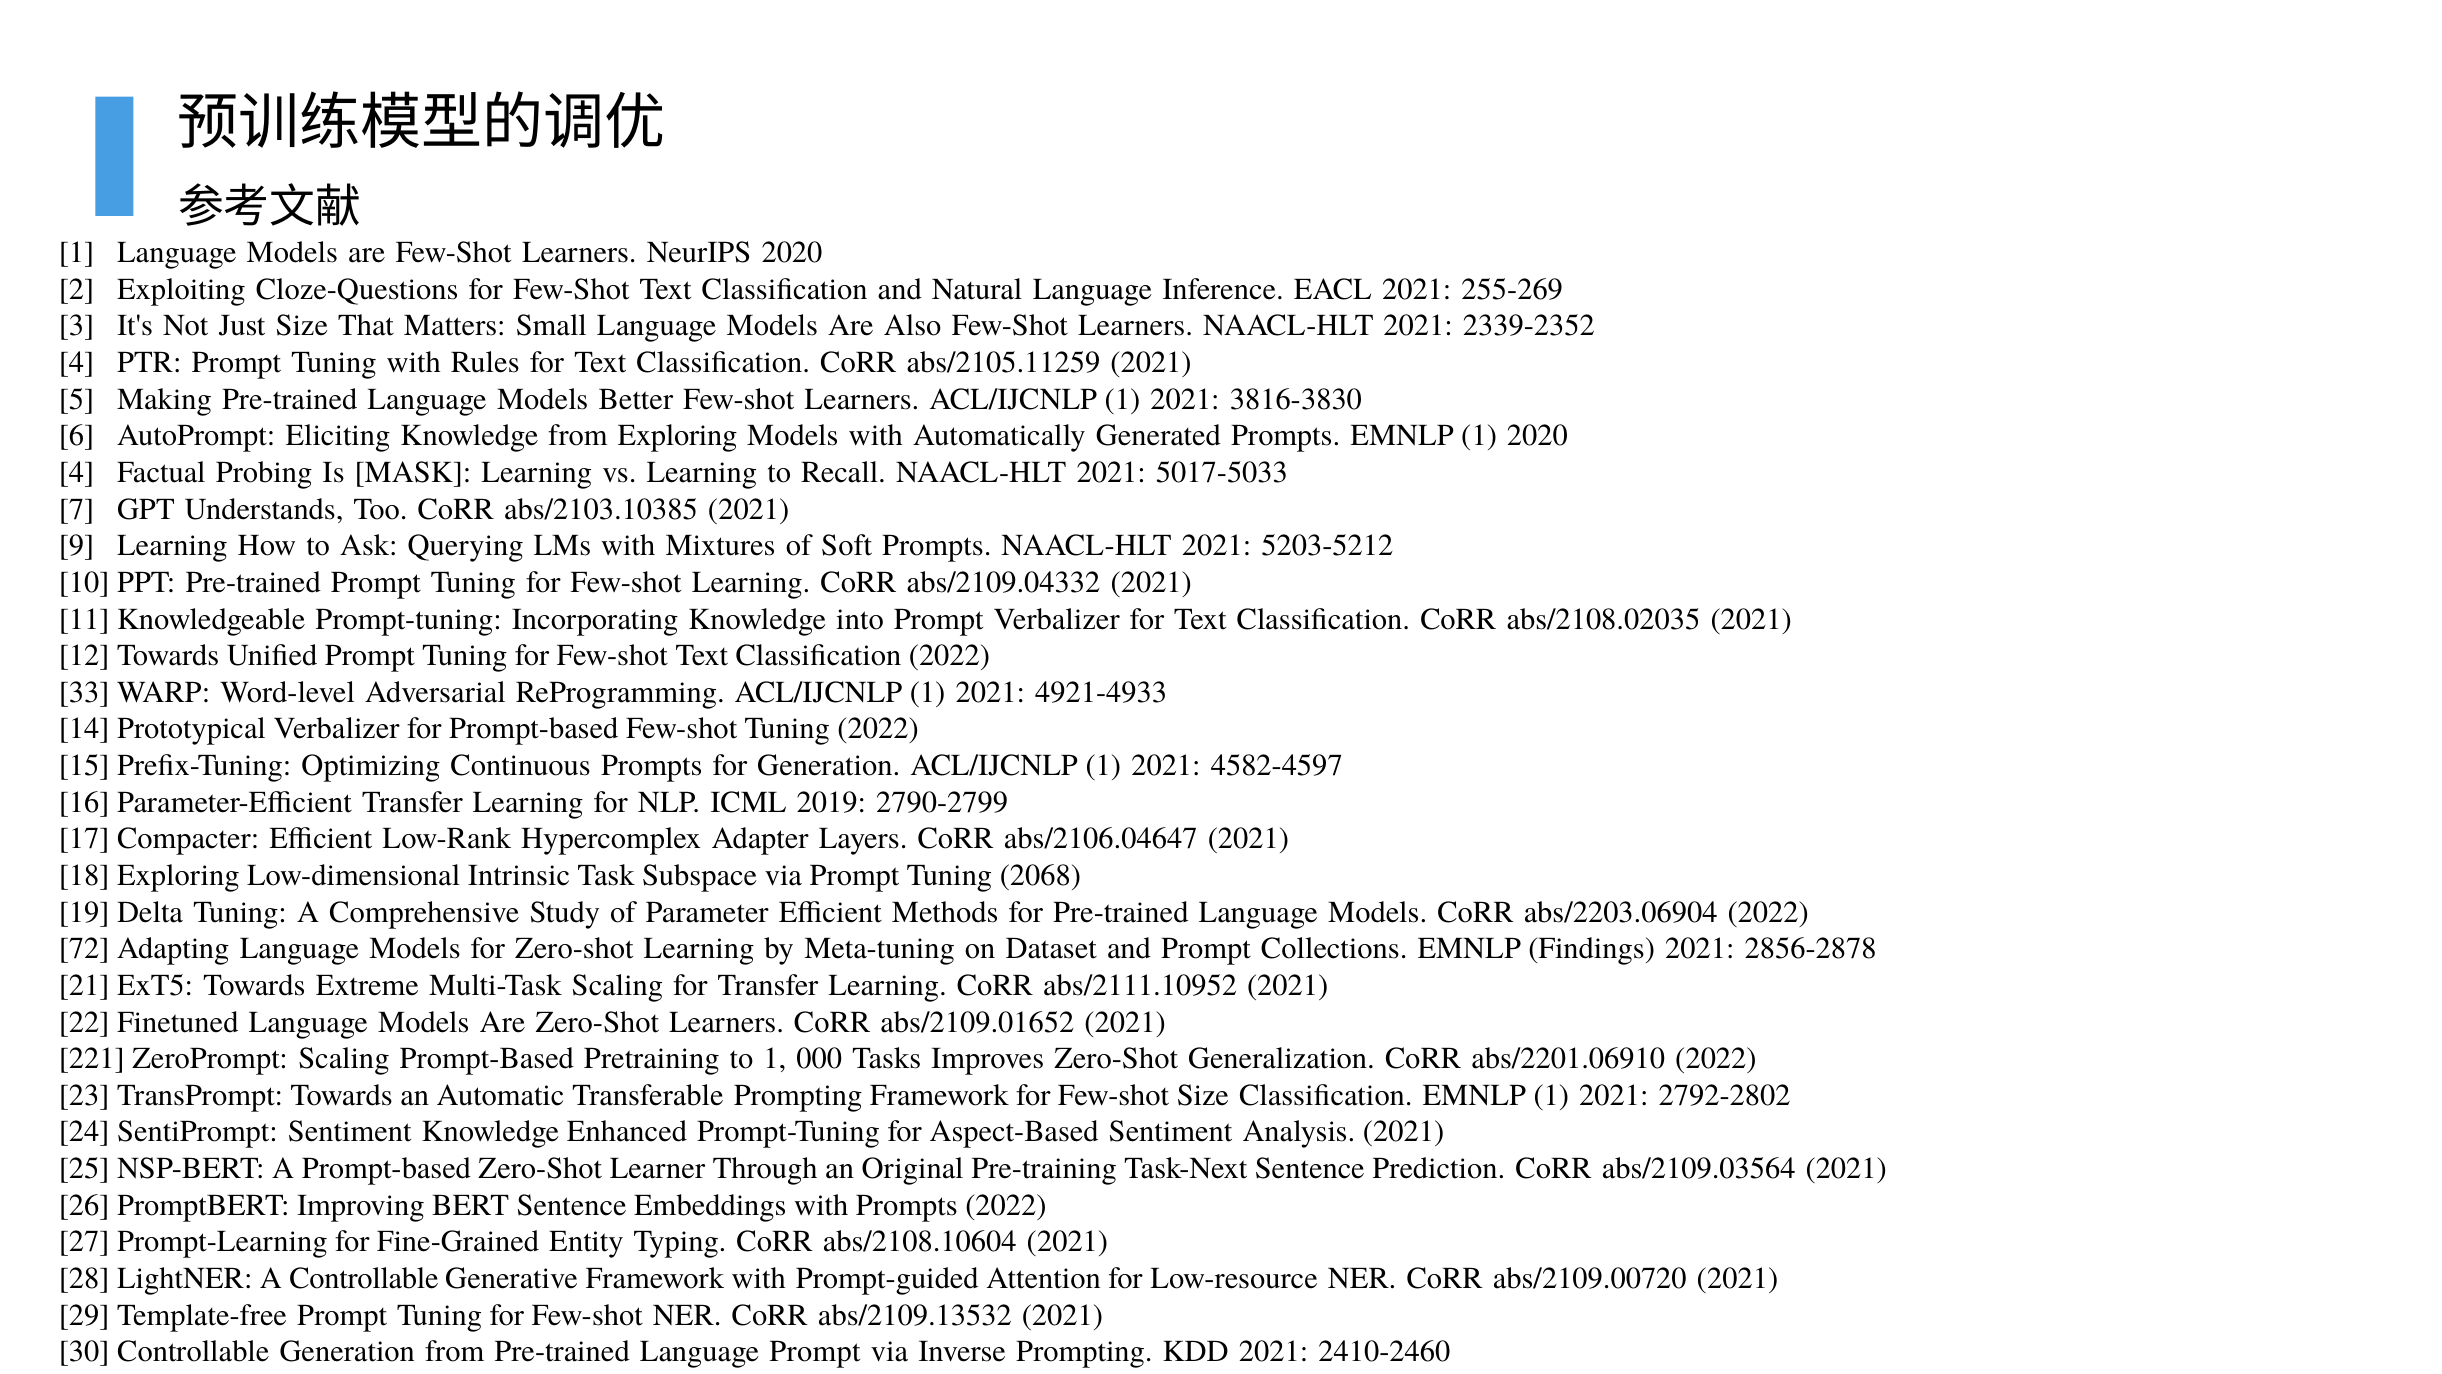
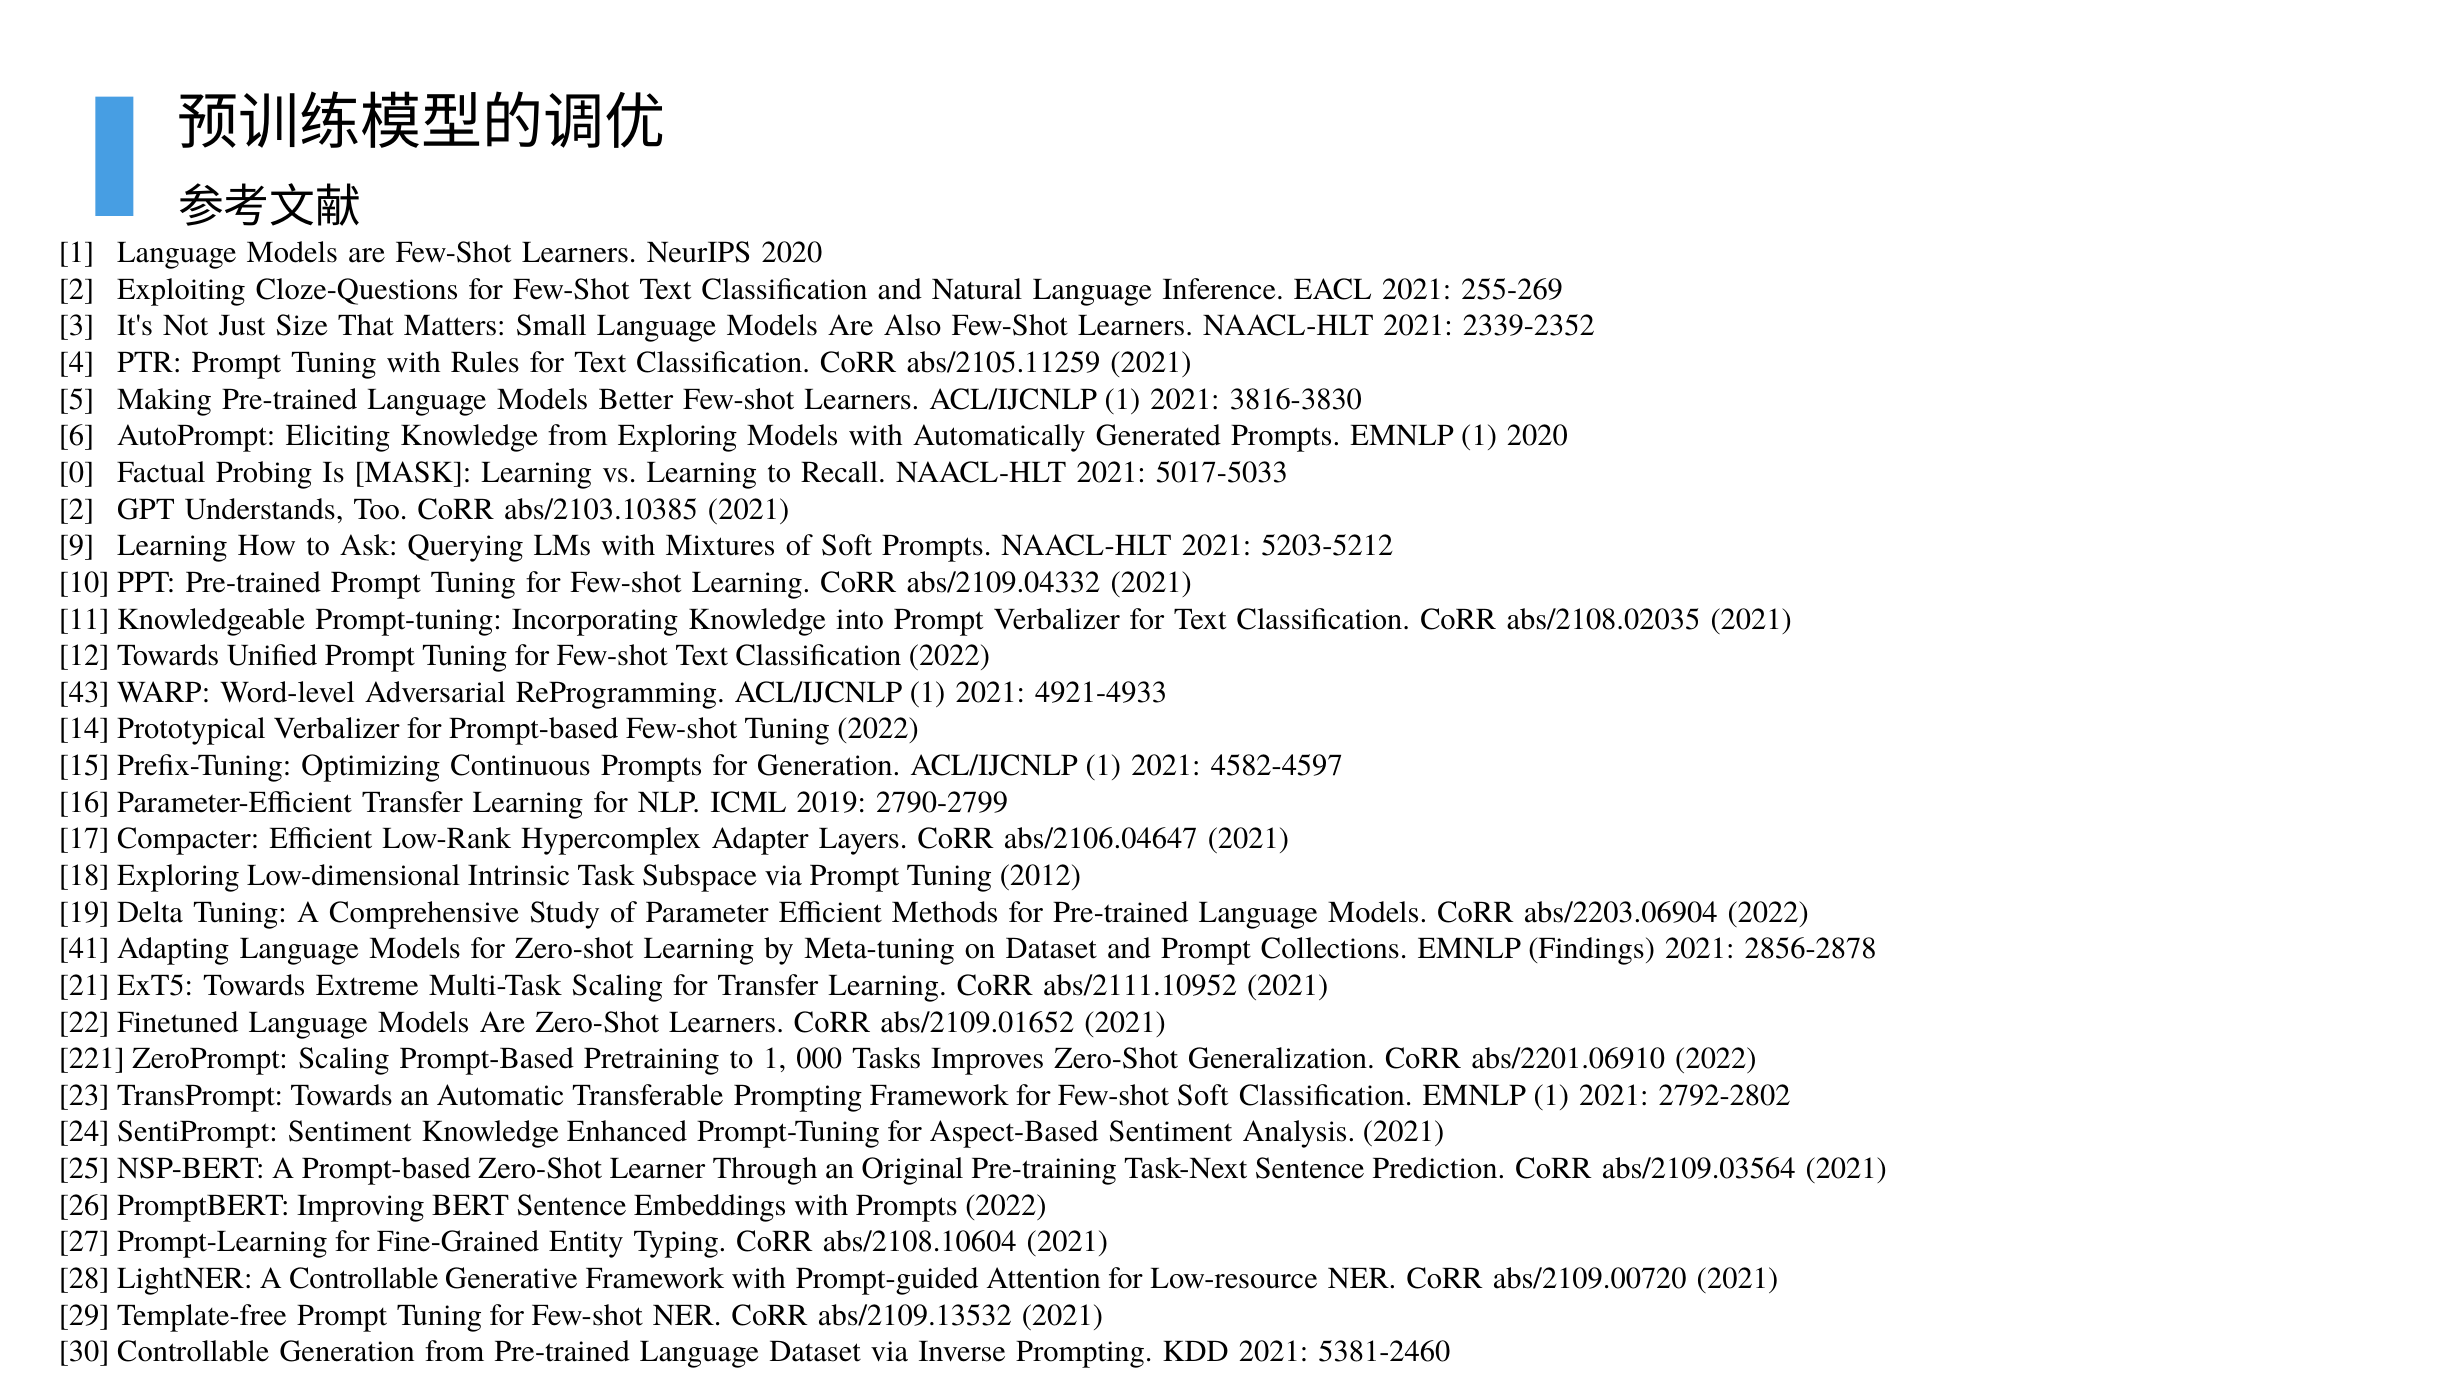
4 at (77, 472): 4 -> 0
7 at (77, 509): 7 -> 2
33: 33 -> 43
2068: 2068 -> 2012
72: 72 -> 41
Few-shot Size: Size -> Soft
Language Prompt: Prompt -> Dataset
2410-2460: 2410-2460 -> 5381-2460
